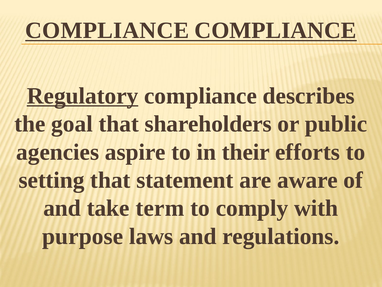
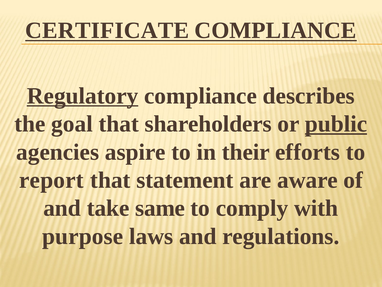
COMPLIANCE at (107, 30): COMPLIANCE -> CERTIFICATE
public underline: none -> present
setting: setting -> report
term: term -> same
